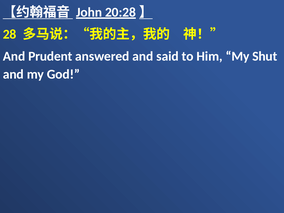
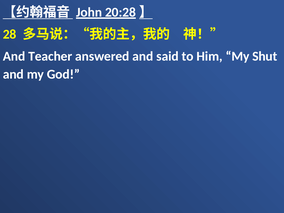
Prudent: Prudent -> Teacher
